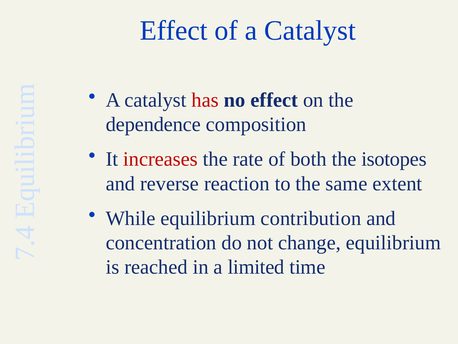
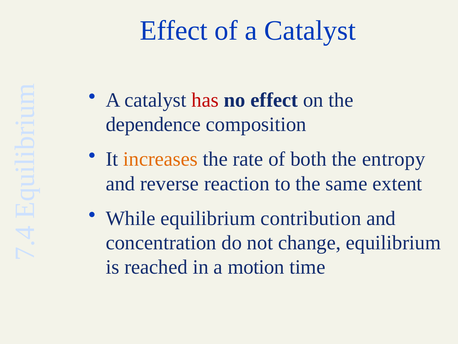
increases colour: red -> orange
isotopes: isotopes -> entropy
limited: limited -> motion
